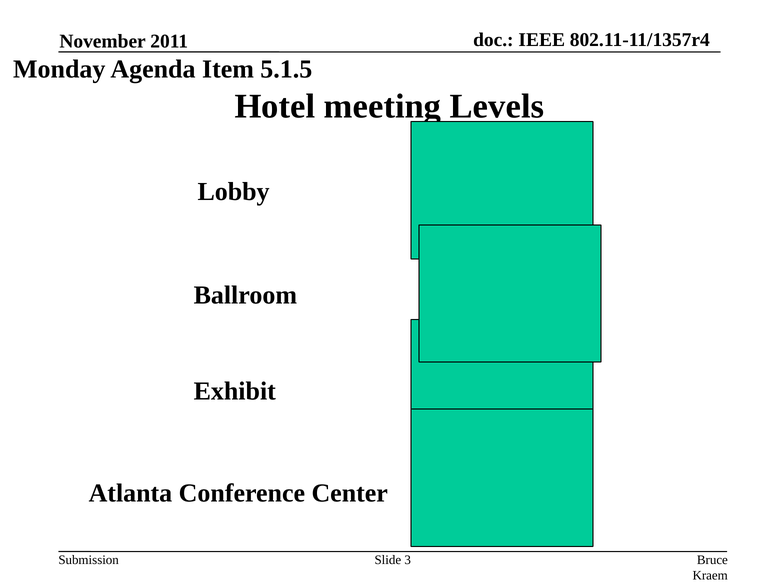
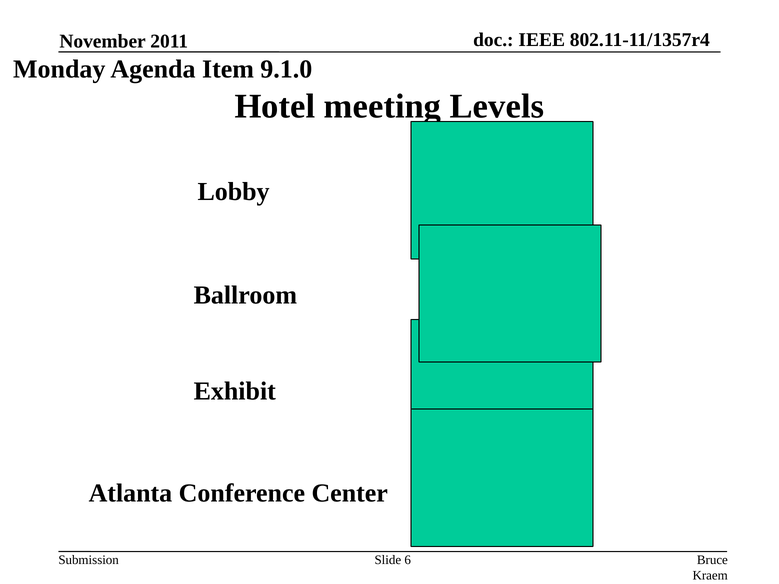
5.1.5: 5.1.5 -> 9.1.0
3: 3 -> 6
